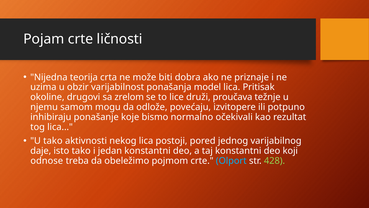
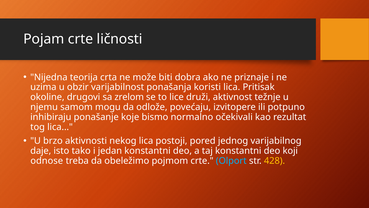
model: model -> koristi
proučava: proučava -> aktivnost
U tako: tako -> brzo
428 colour: light green -> yellow
